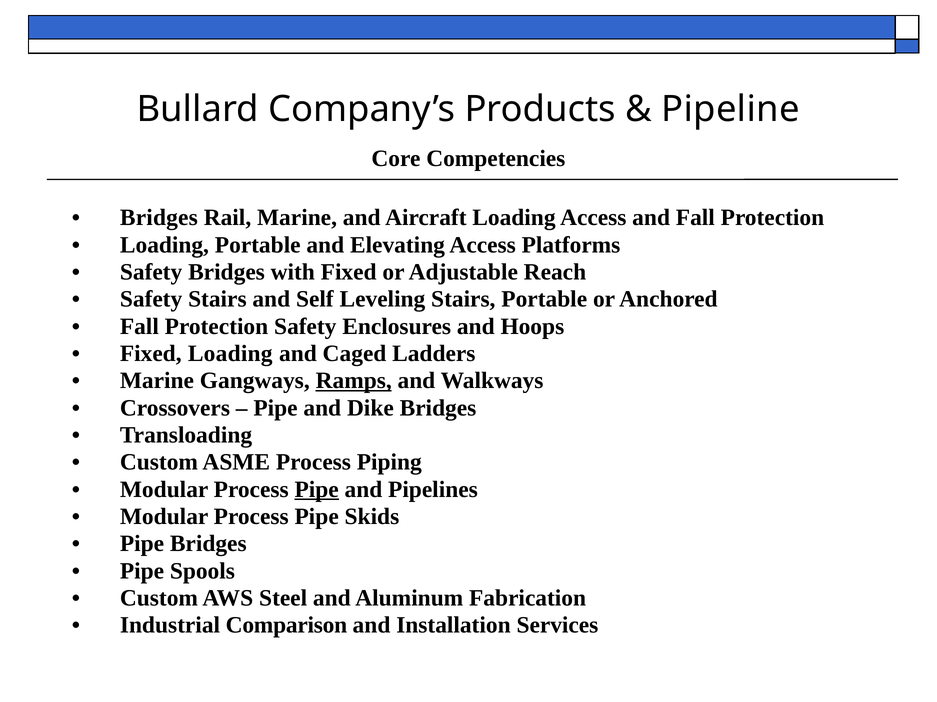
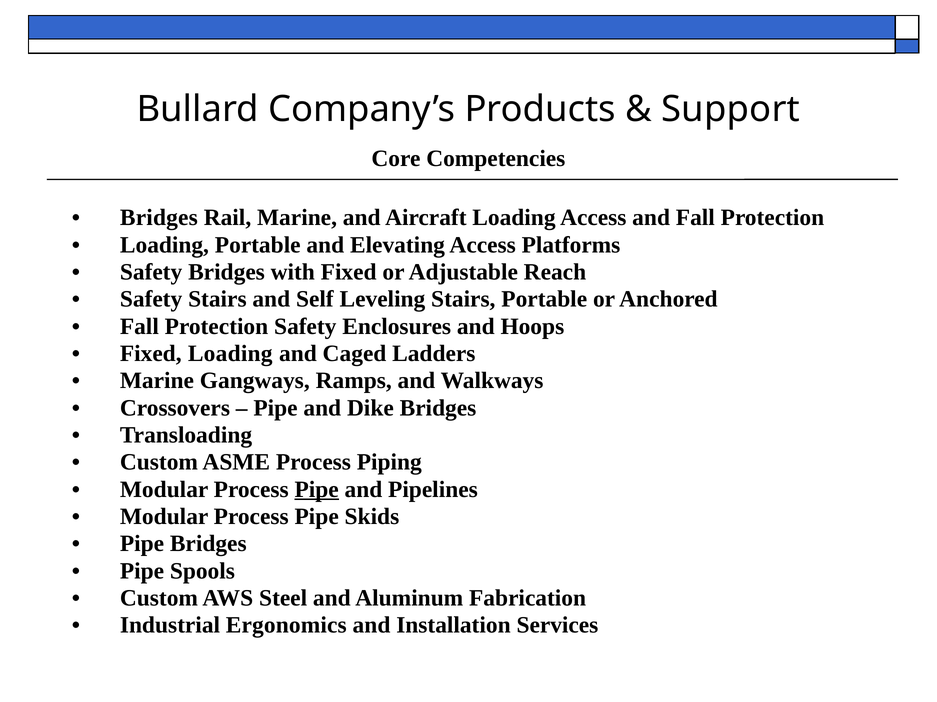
Pipeline: Pipeline -> Support
Ramps underline: present -> none
Comparison: Comparison -> Ergonomics
